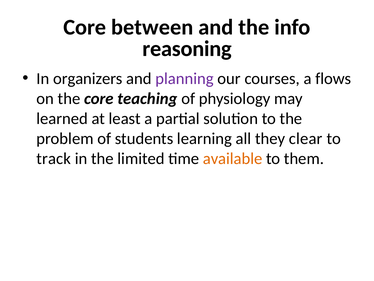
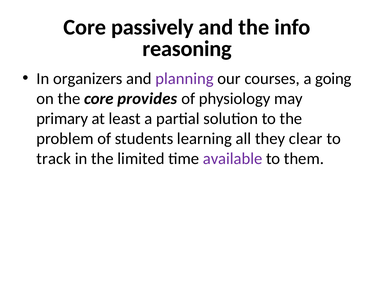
between: between -> passively
flows: flows -> going
teaching: teaching -> provides
learned: learned -> primary
available colour: orange -> purple
